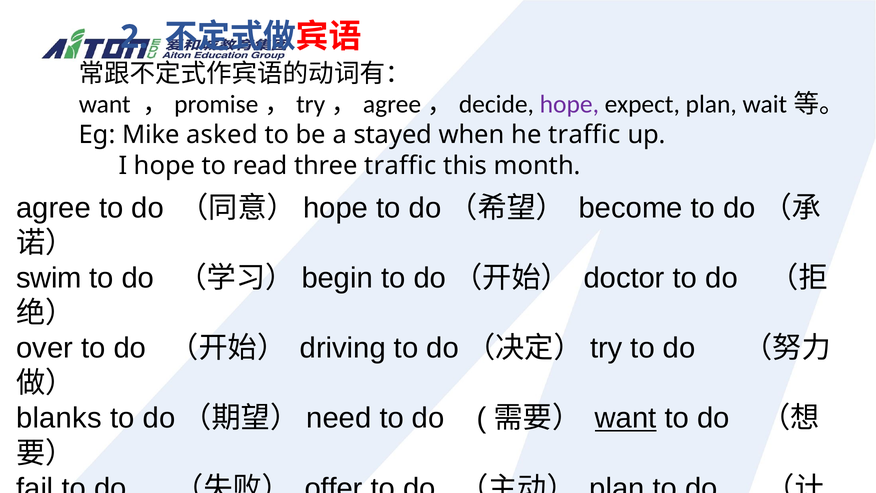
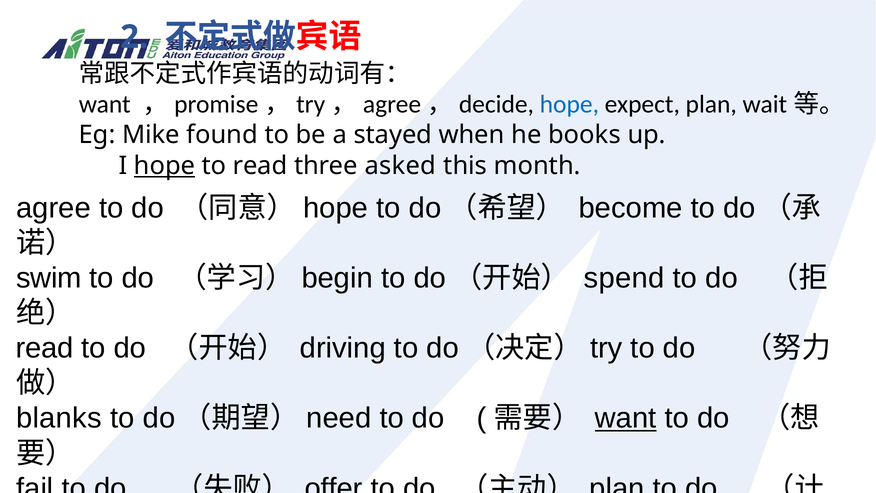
hope at (569, 104) colour: purple -> blue
asked: asked -> found
he traffic: traffic -> books
hope at (164, 166) underline: none -> present
three traffic: traffic -> asked
doctor: doctor -> spend
over at (45, 348): over -> read
